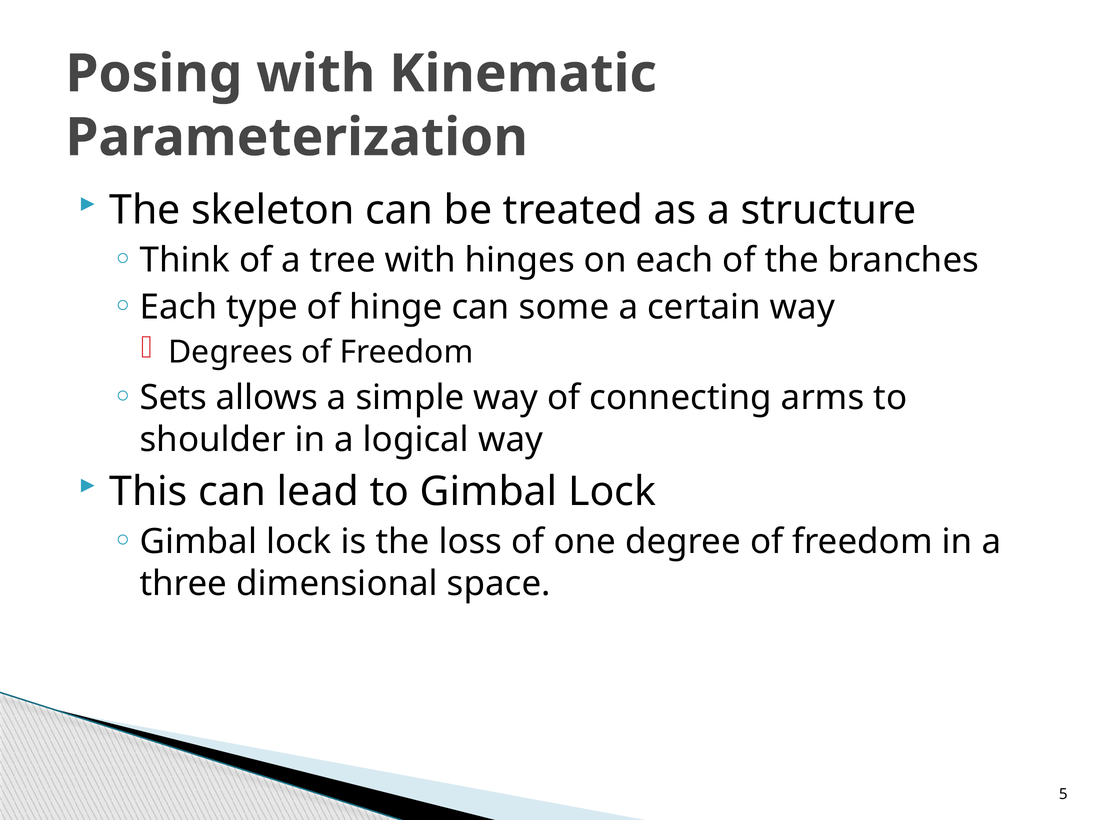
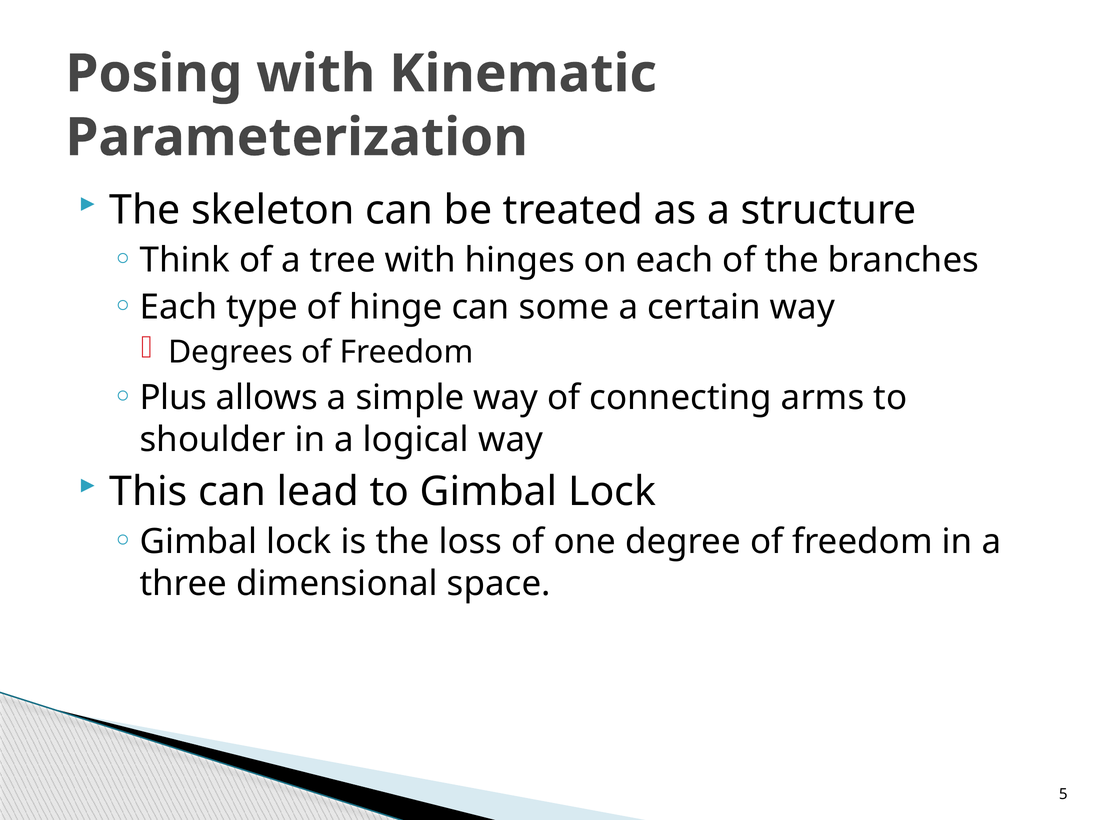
Sets: Sets -> Plus
